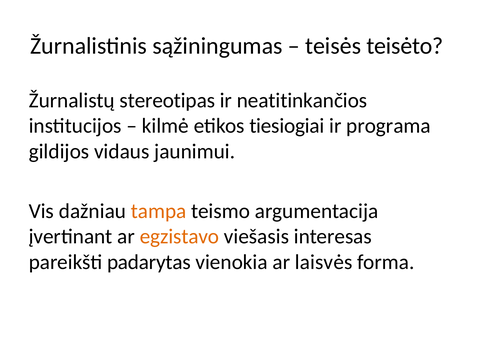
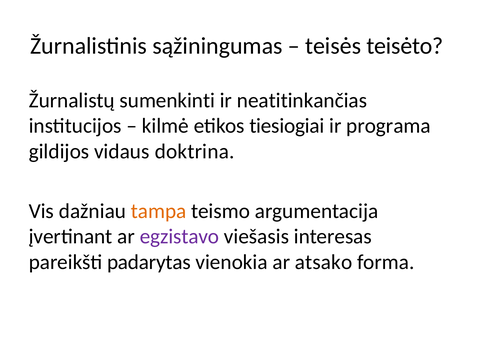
stereotipas: stereotipas -> sumenkinti
neatitinkančios: neatitinkančios -> neatitinkančias
jaunimui: jaunimui -> doktrina
egzistavo colour: orange -> purple
laisvės: laisvės -> atsako
